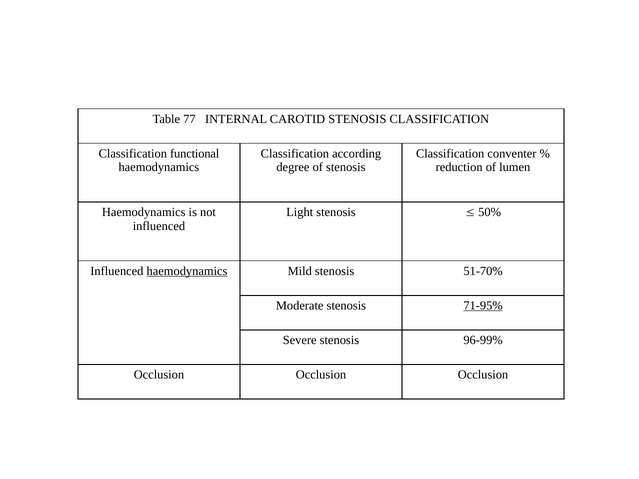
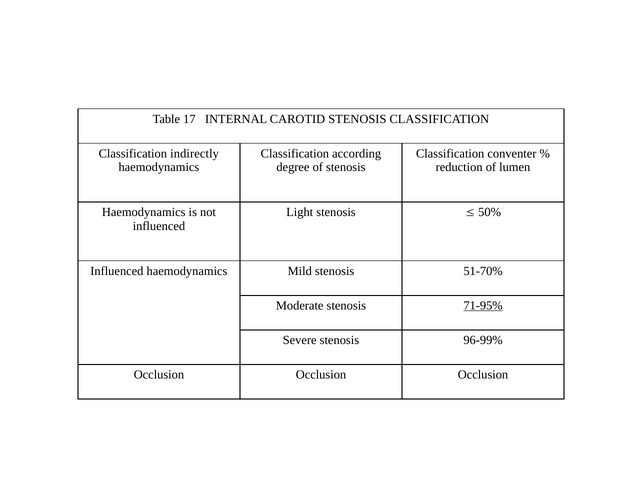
77: 77 -> 17
functional: functional -> indirectly
haemodynamics at (187, 271) underline: present -> none
